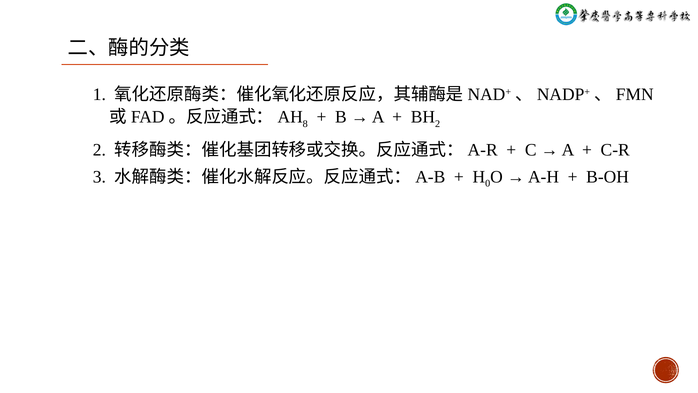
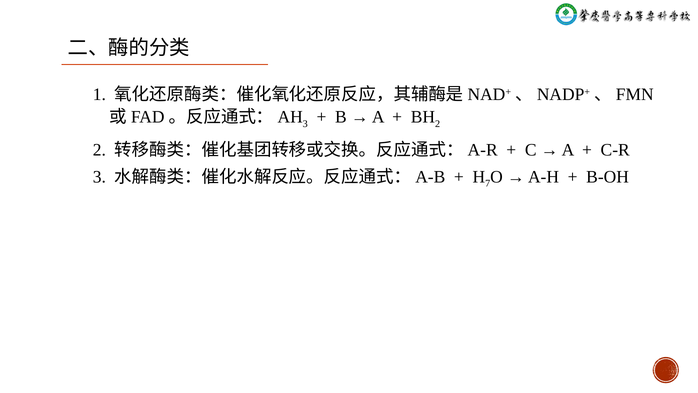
8 at (305, 124): 8 -> 3
0: 0 -> 7
